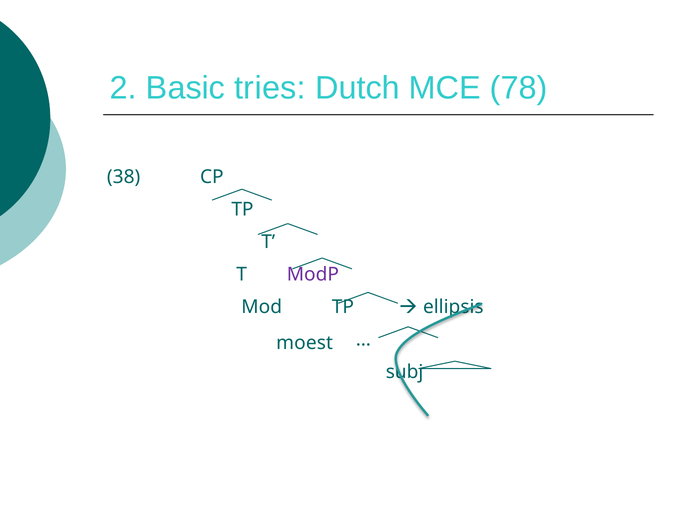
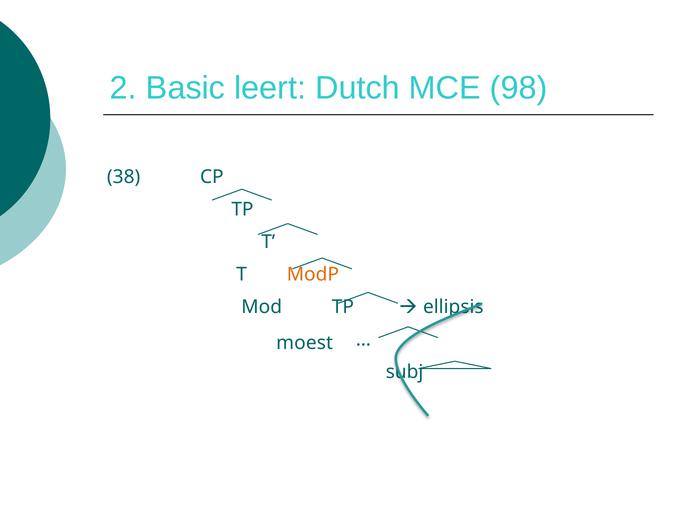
tries: tries -> leert
78: 78 -> 98
ModP colour: purple -> orange
